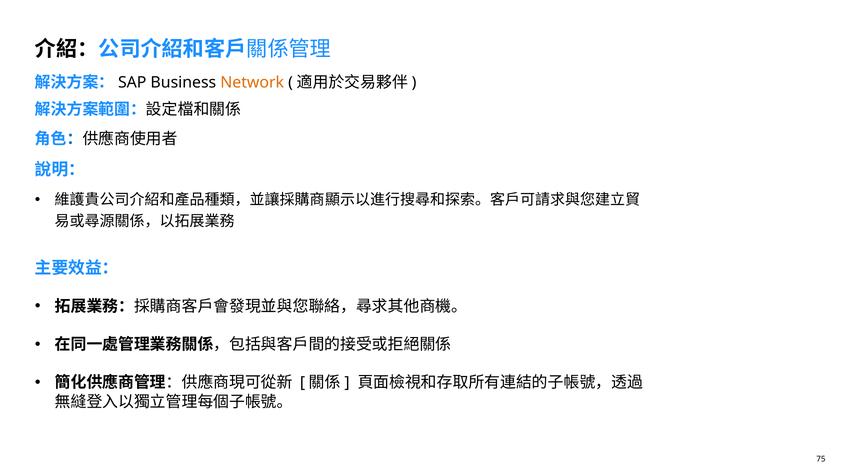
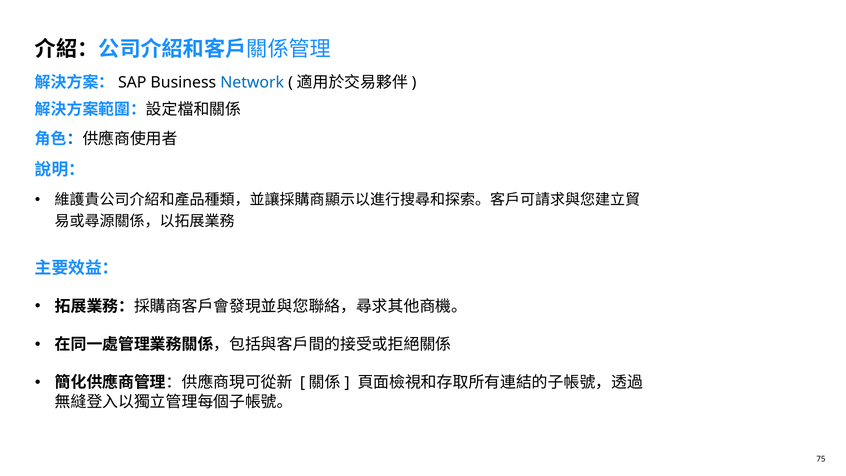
Network colour: orange -> blue
